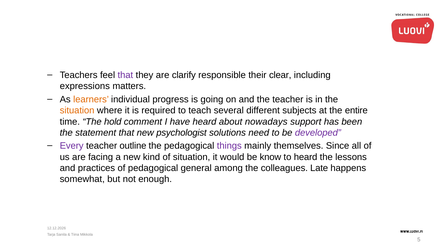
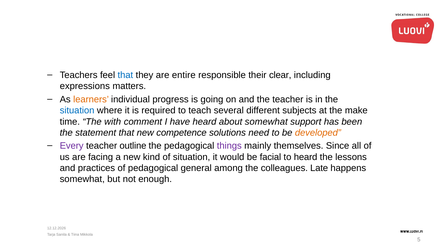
that at (125, 75) colour: purple -> blue
clarify: clarify -> entire
situation at (77, 110) colour: orange -> blue
entire: entire -> make
hold: hold -> with
about nowadays: nowadays -> somewhat
psychologist: psychologist -> competence
developed colour: purple -> orange
know: know -> facial
